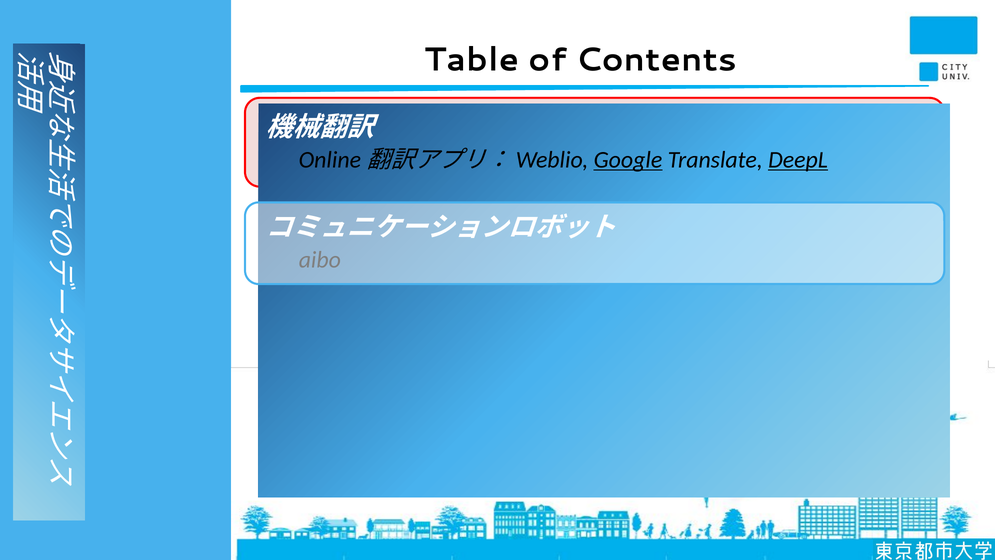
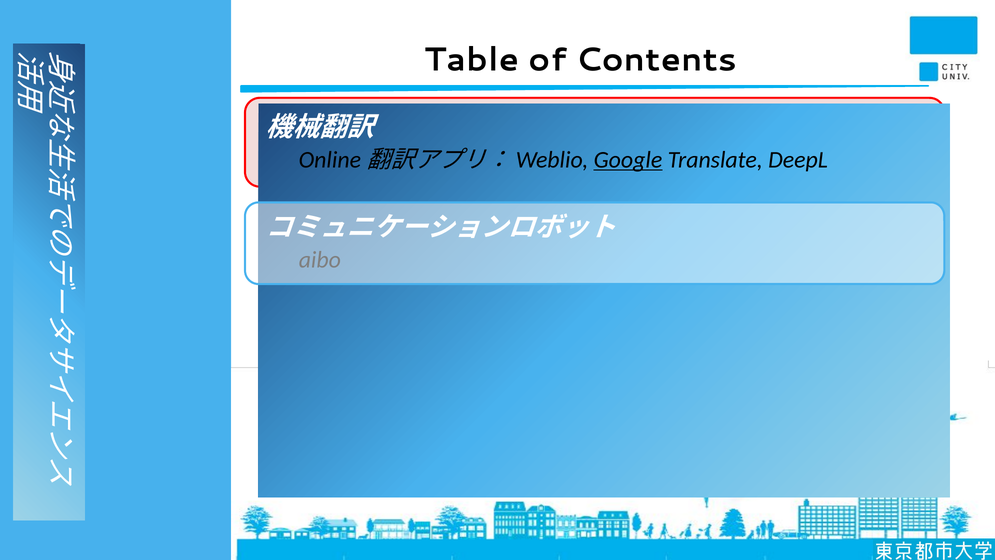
DeepL underline: present -> none
